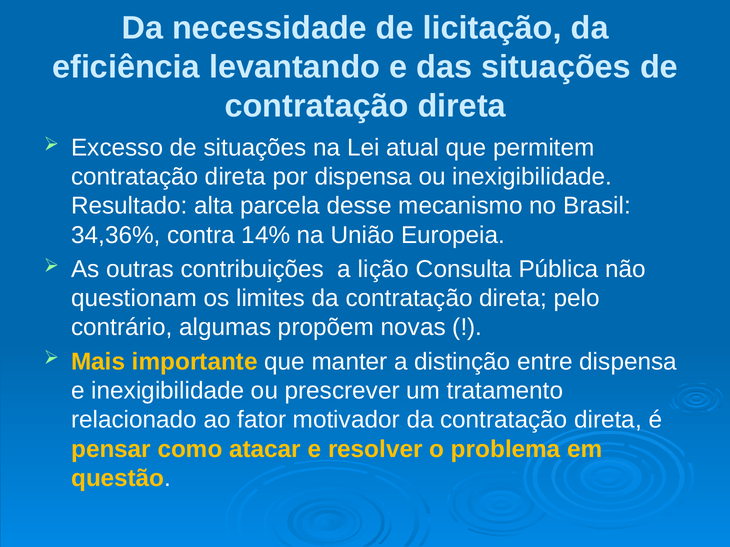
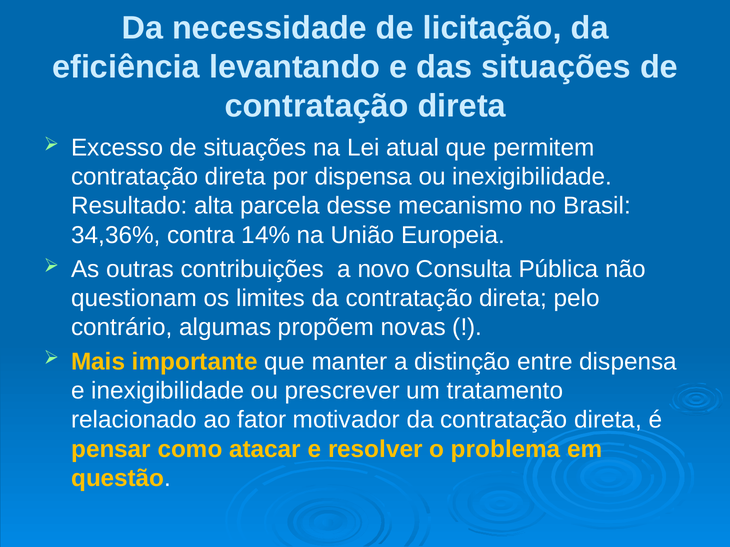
lição: lição -> novo
